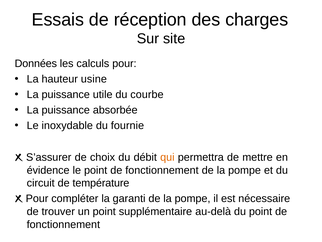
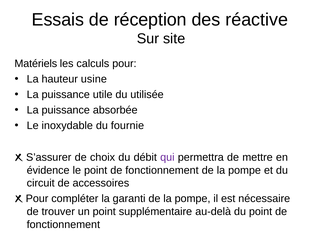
charges: charges -> réactive
Données: Données -> Matériels
courbe: courbe -> utilisée
qui colour: orange -> purple
température: température -> accessoires
